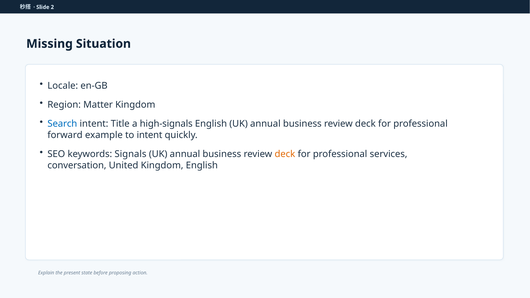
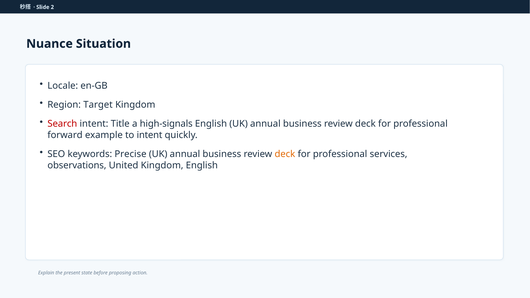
Missing: Missing -> Nuance
Matter: Matter -> Target
Search colour: blue -> red
Signals: Signals -> Precise
conversation: conversation -> observations
